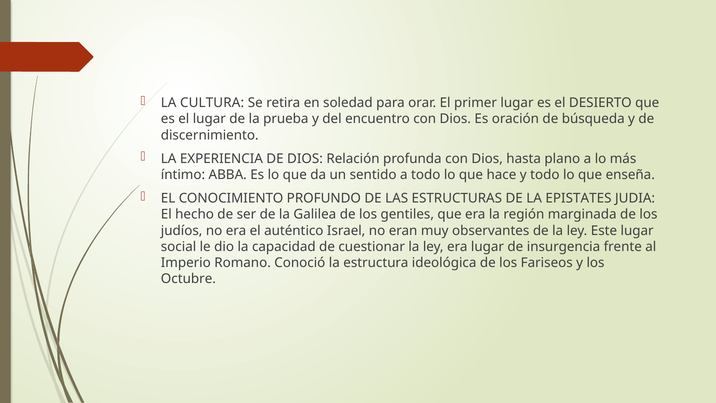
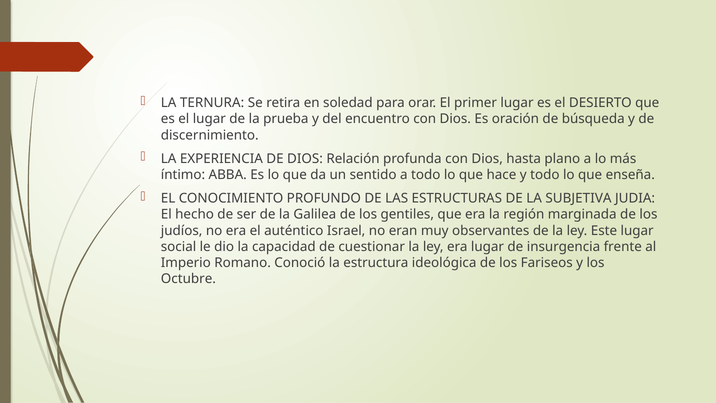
CULTURA: CULTURA -> TERNURA
EPISTATES: EPISTATES -> SUBJETIVA
